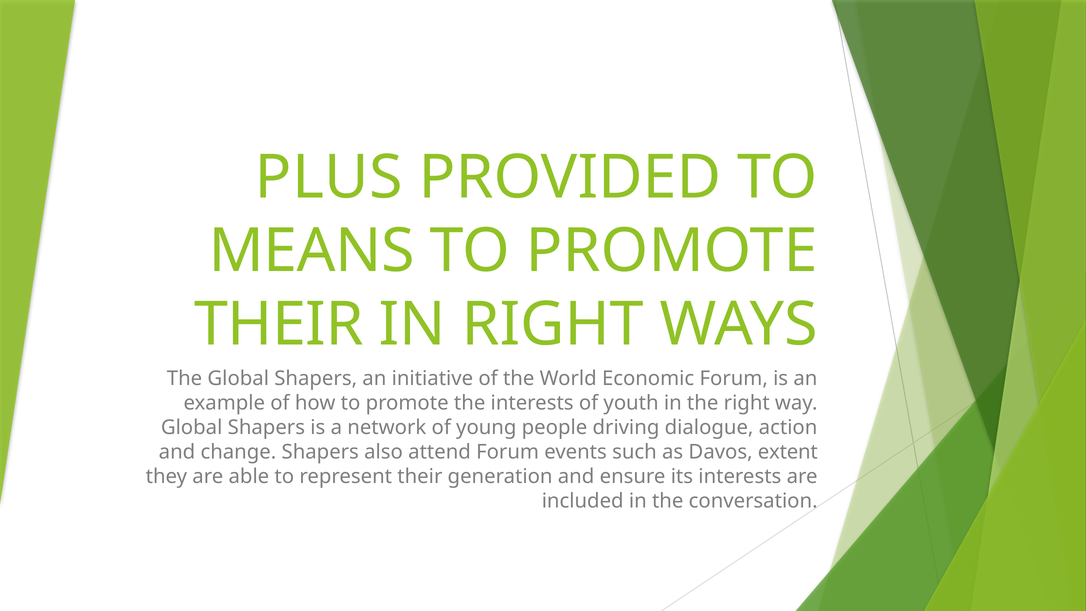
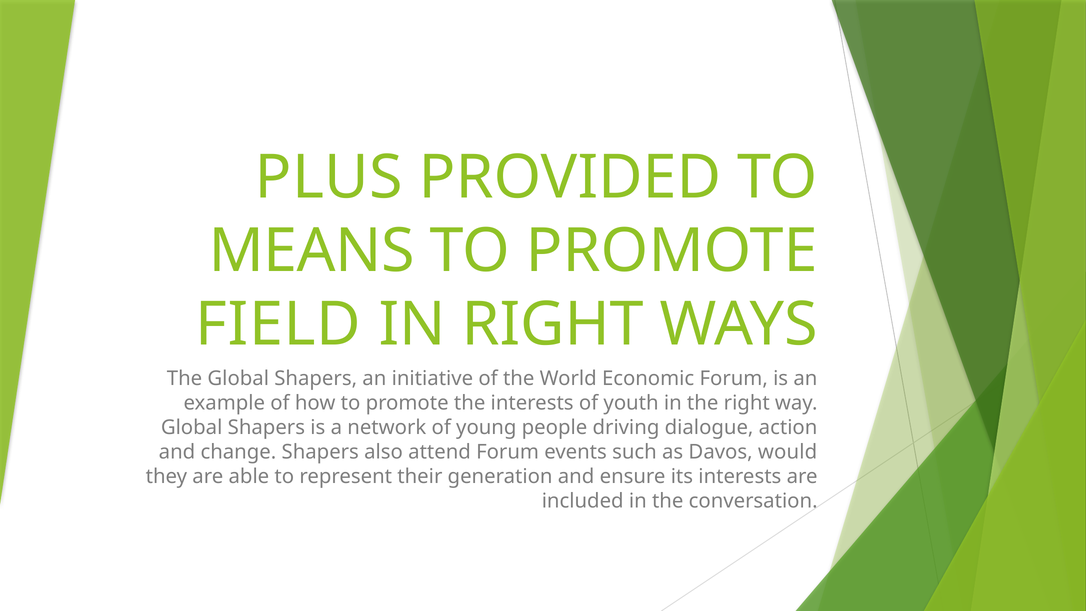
THEIR at (279, 324): THEIR -> FIELD
extent: extent -> would
